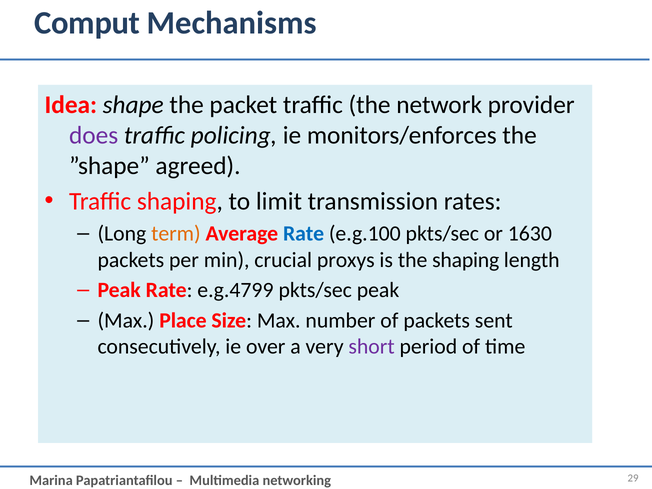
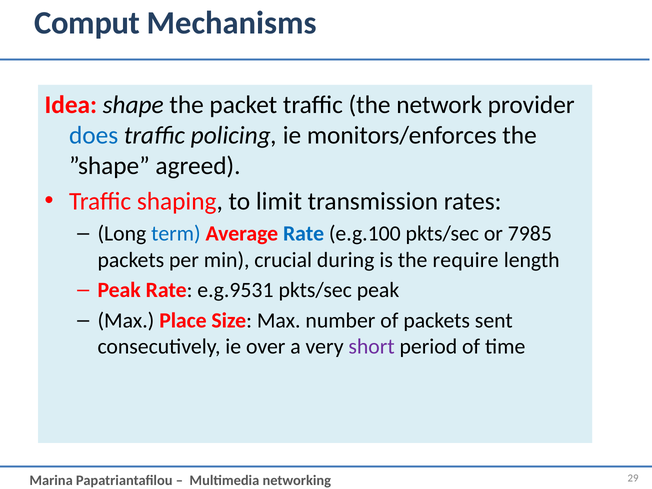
does colour: purple -> blue
term colour: orange -> blue
1630: 1630 -> 7985
proxys: proxys -> during
the shaping: shaping -> require
e.g.4799: e.g.4799 -> e.g.9531
